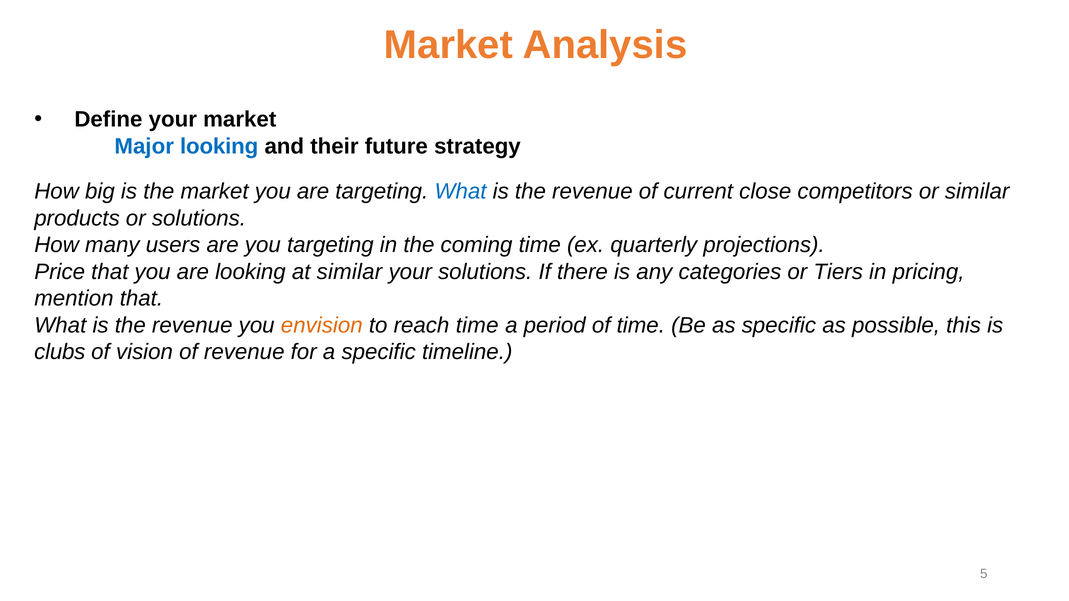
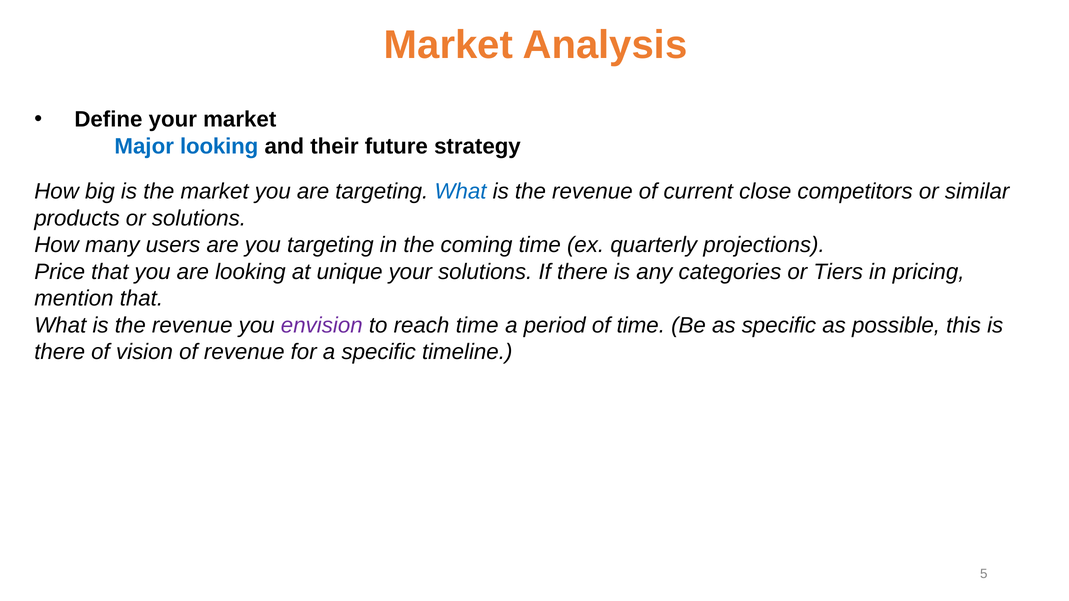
at similar: similar -> unique
envision colour: orange -> purple
clubs at (60, 352): clubs -> there
